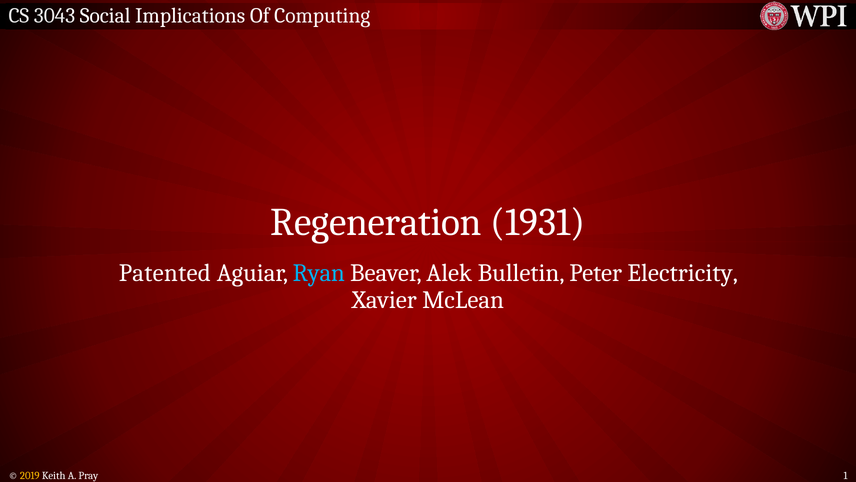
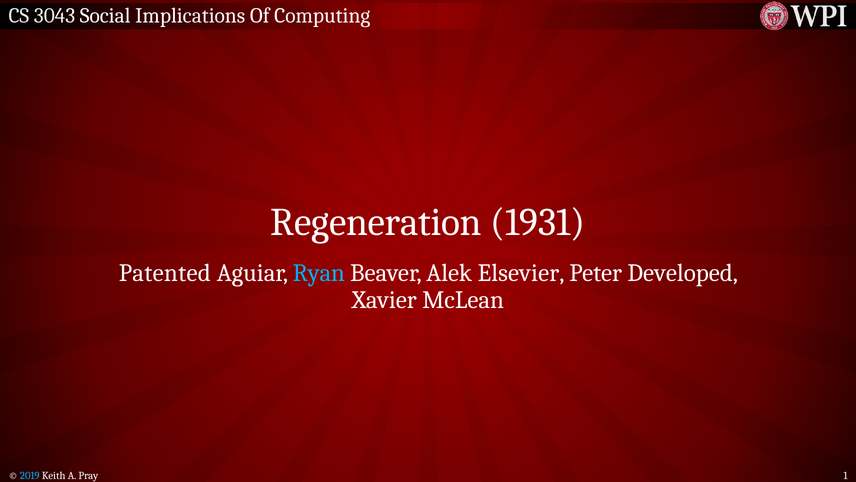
Bulletin: Bulletin -> Elsevier
Electricity: Electricity -> Developed
2019 colour: yellow -> light blue
